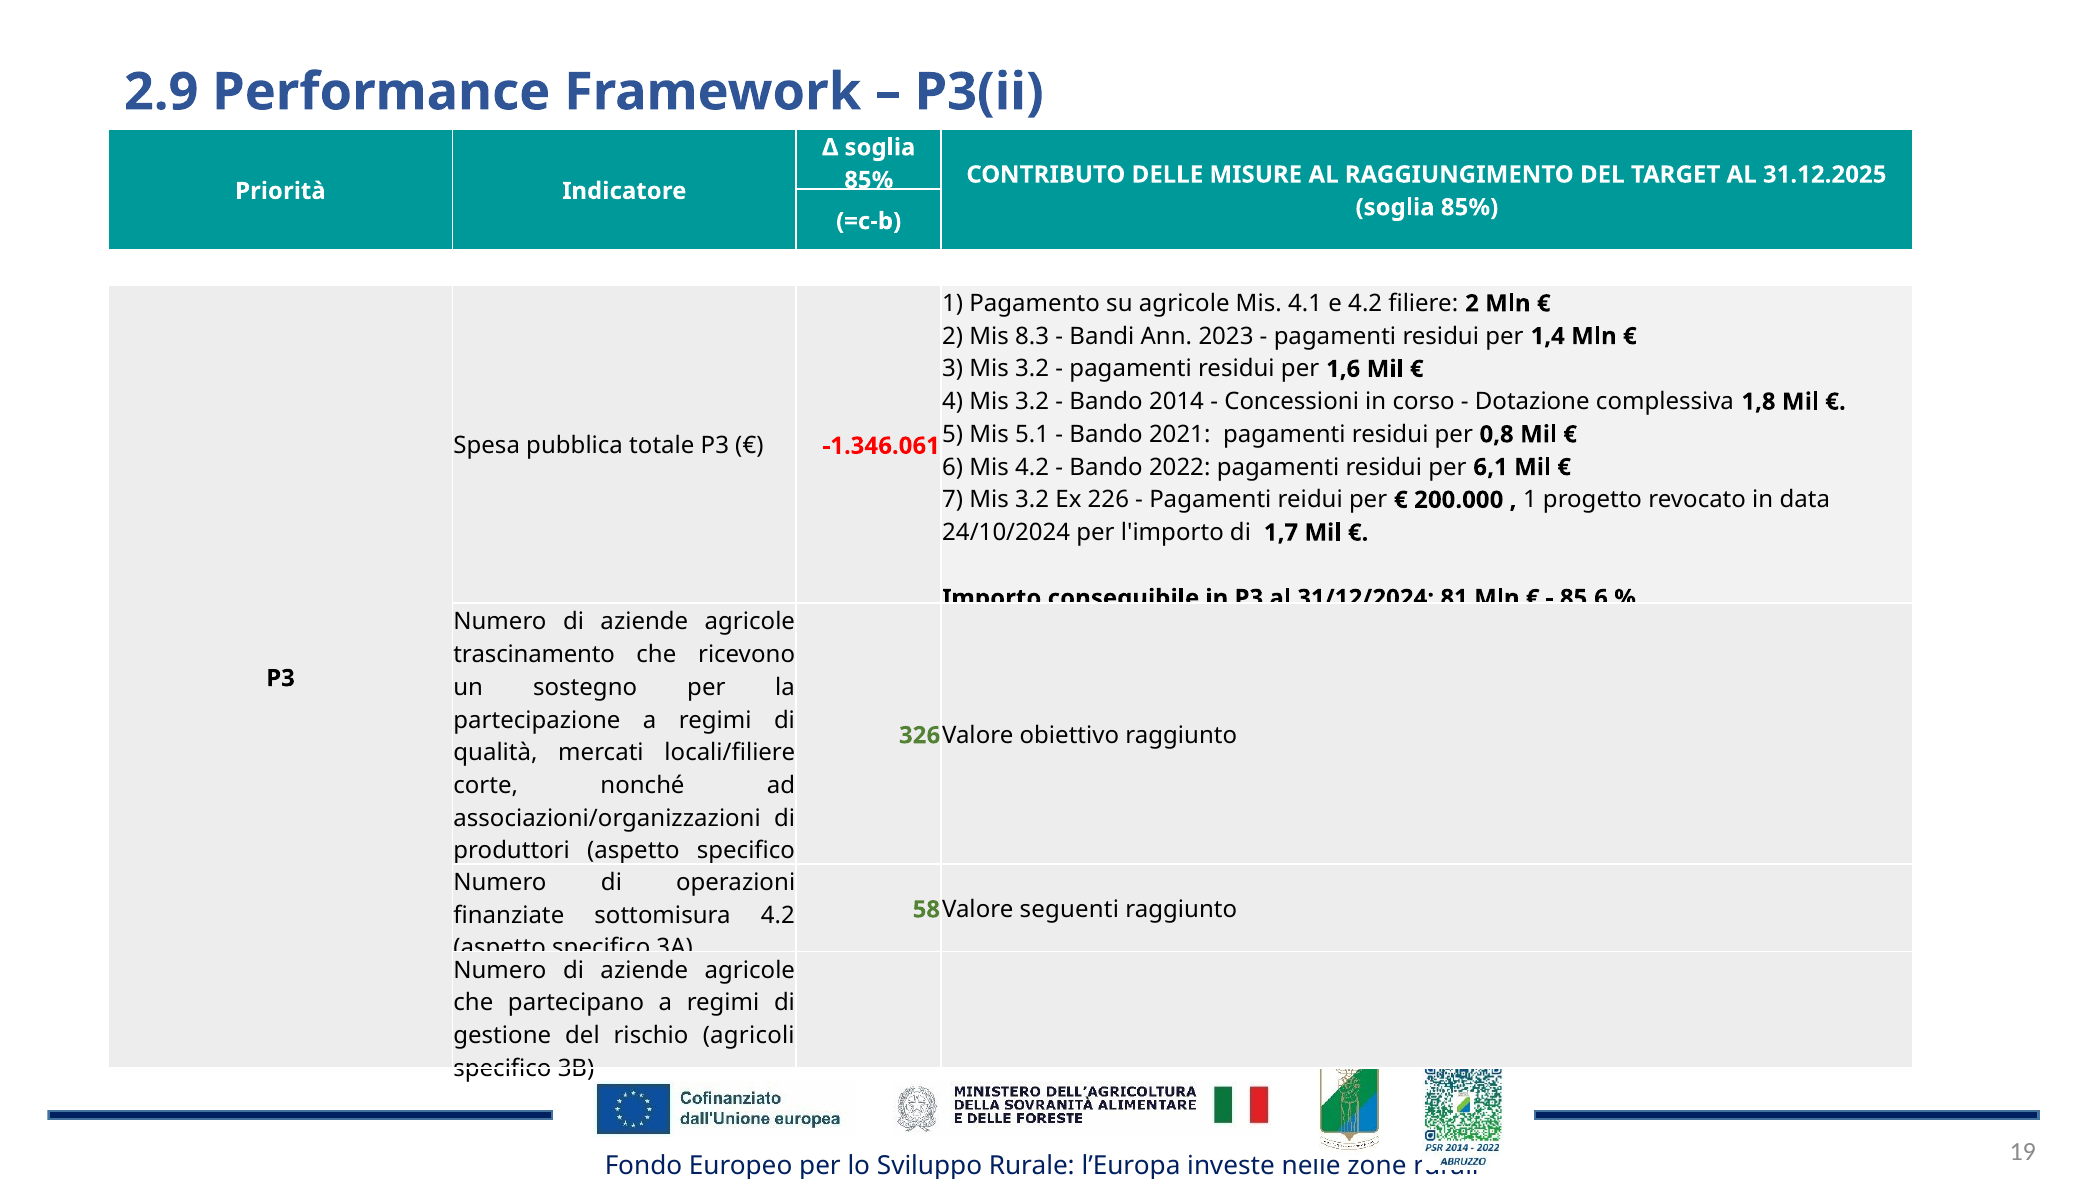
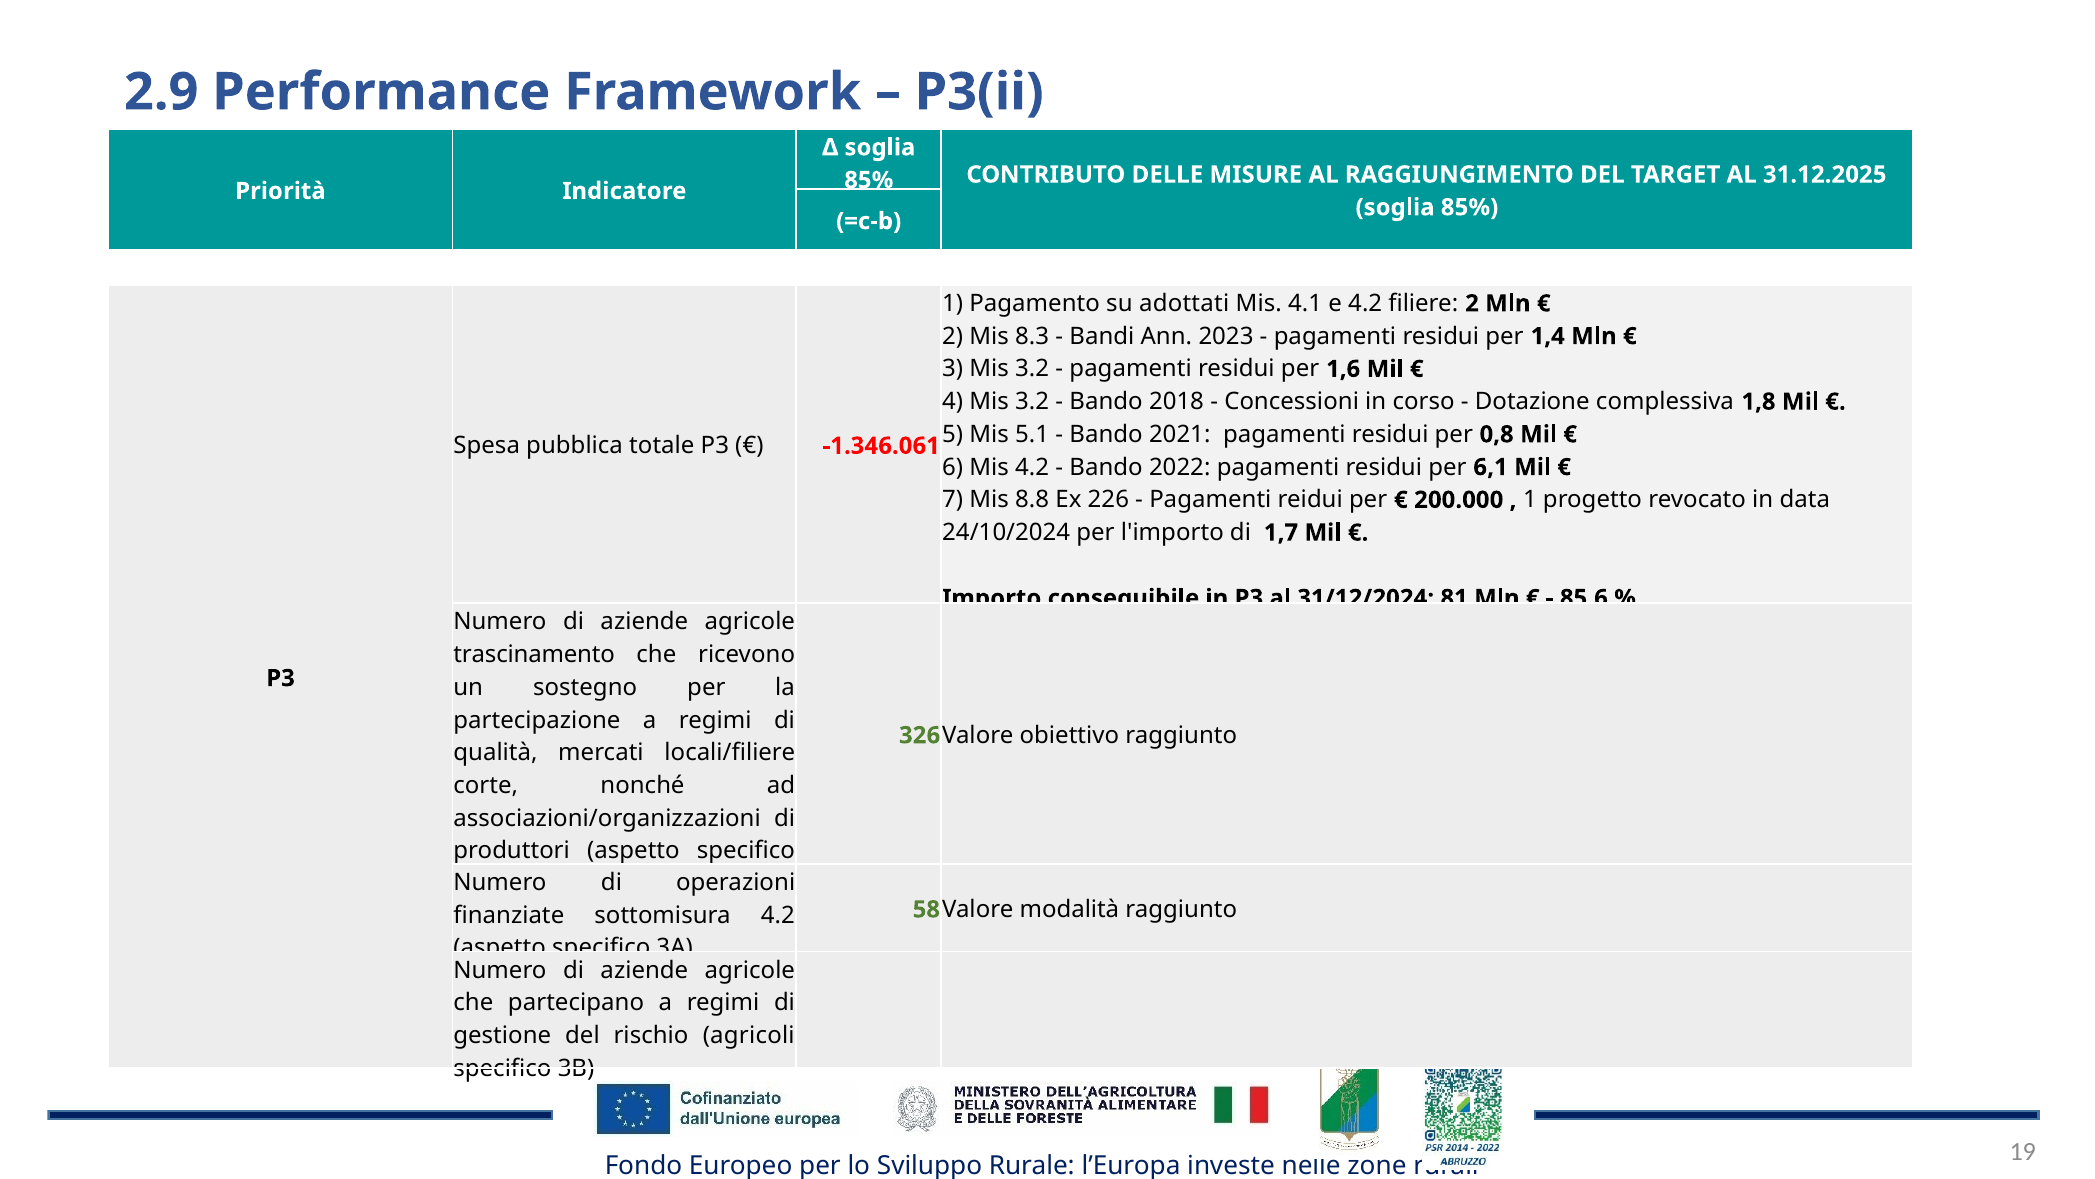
su agricole: agricole -> adottati
2014: 2014 -> 2018
7 Mis 3.2: 3.2 -> 8.8
seguenti: seguenti -> modalità
